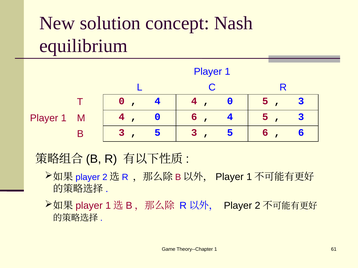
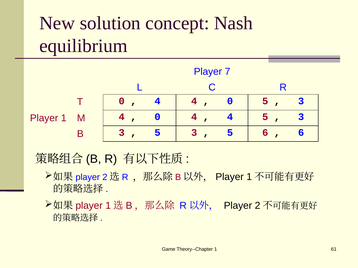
1 at (228, 72): 1 -> 7
0 6: 6 -> 4
